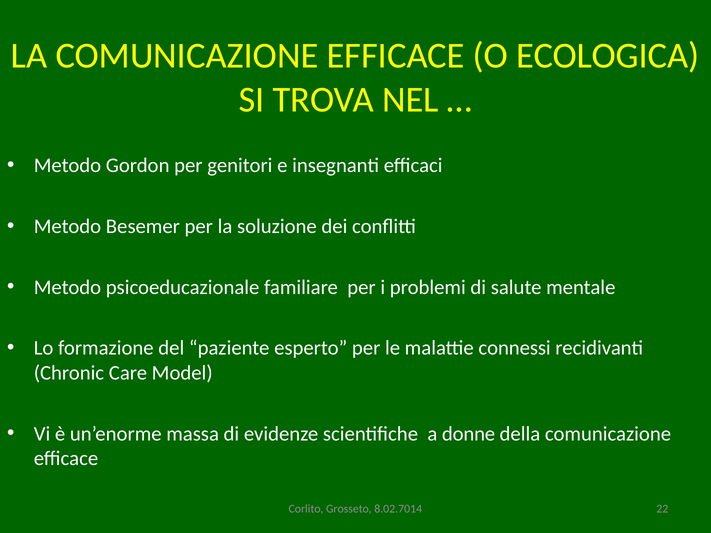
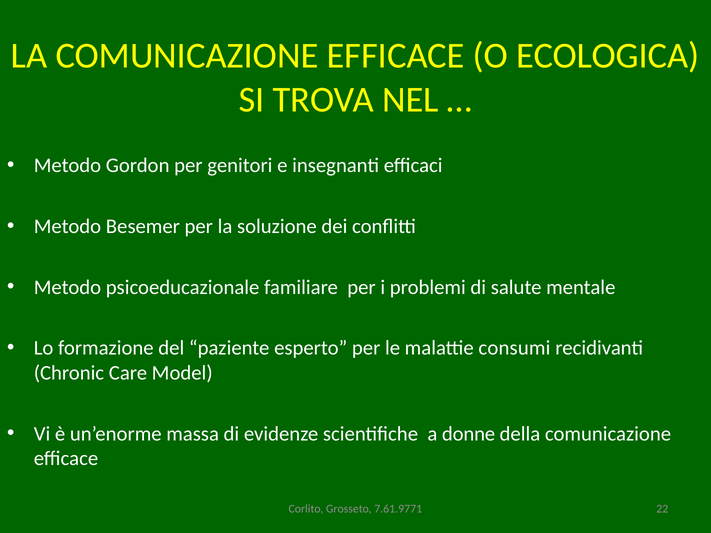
connessi: connessi -> consumi
8.02.7014: 8.02.7014 -> 7.61.9771
